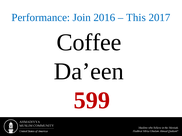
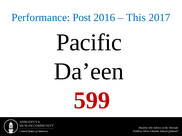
Join: Join -> Post
Coffee: Coffee -> Pacific
